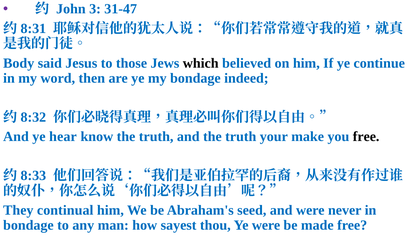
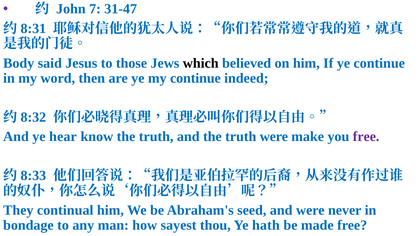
3: 3 -> 7
my bondage: bondage -> continue
truth your: your -> were
free at (366, 137) colour: black -> purple
Ye were: were -> hath
